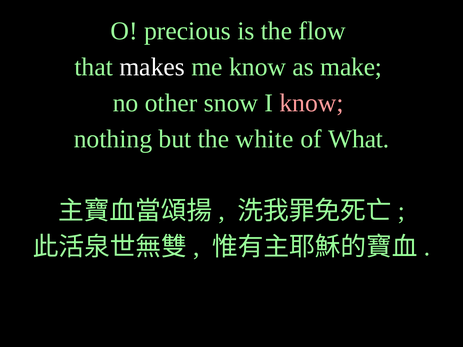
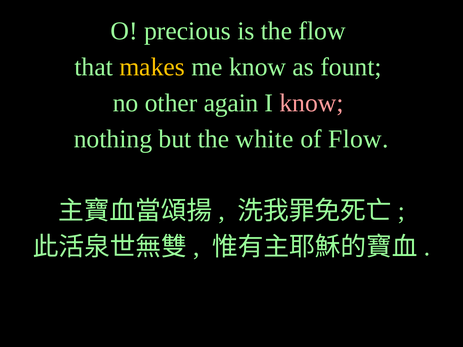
makes colour: white -> yellow
make: make -> fount
snow: snow -> again
of What: What -> Flow
